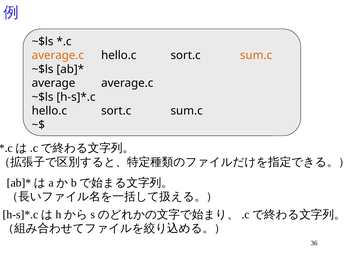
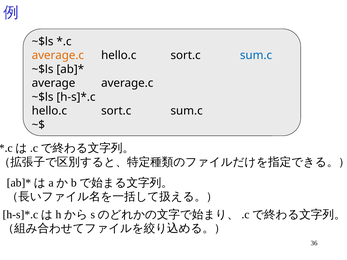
sum.c at (256, 55) colour: orange -> blue
